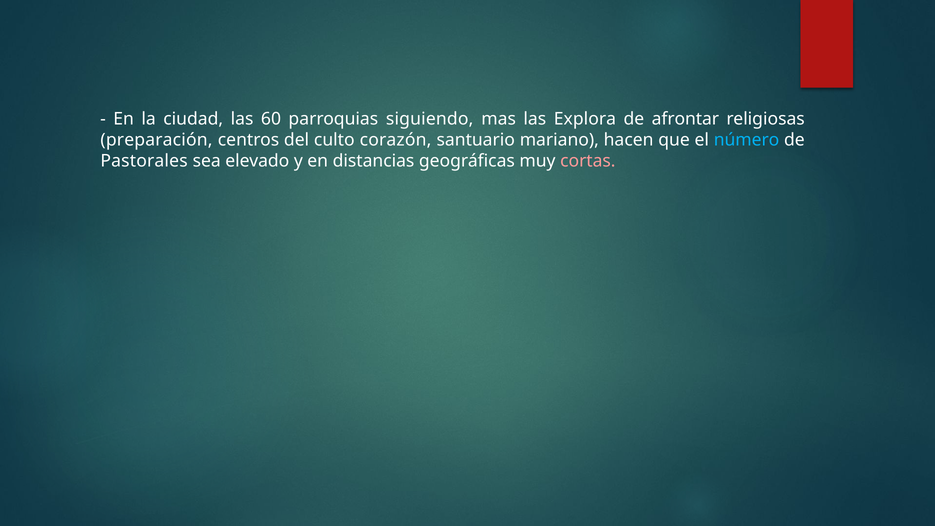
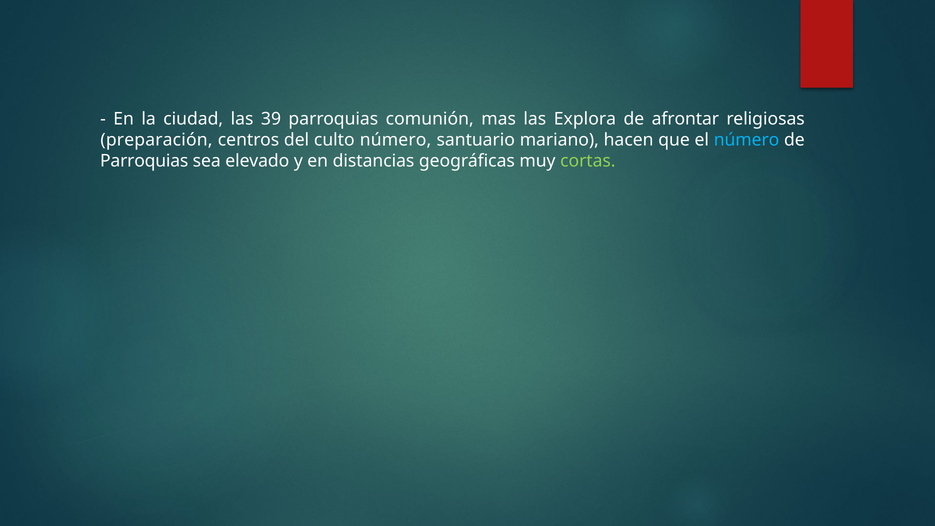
60: 60 -> 39
siguiendo: siguiendo -> comunión
culto corazón: corazón -> número
Pastorales at (144, 161): Pastorales -> Parroquias
cortas colour: pink -> light green
